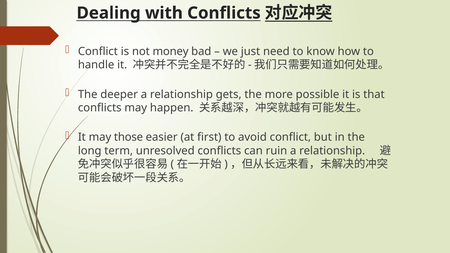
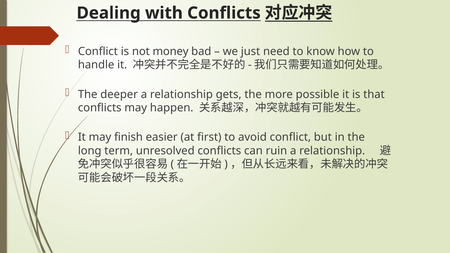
those: those -> finish
